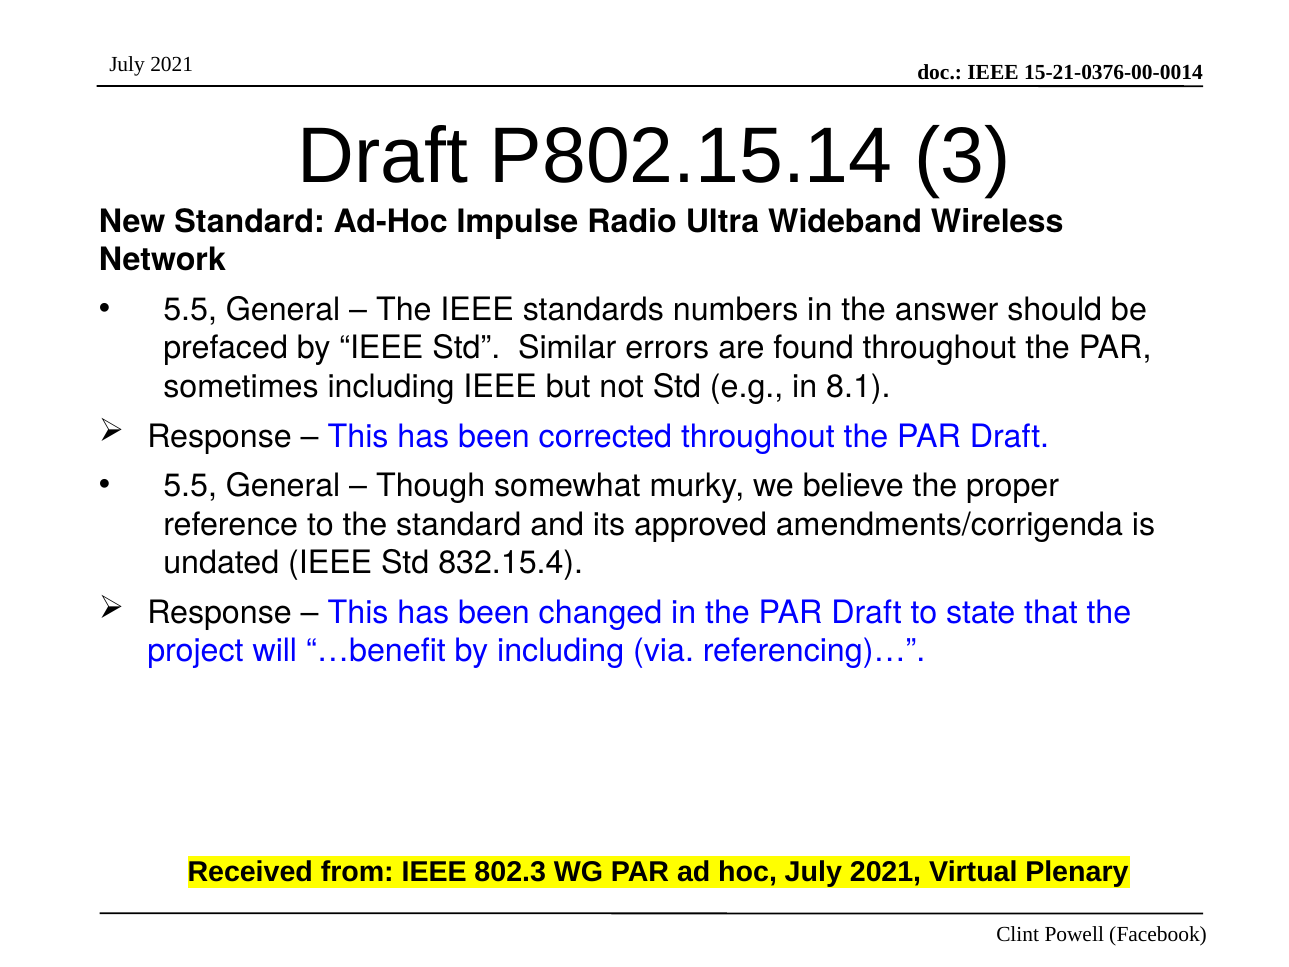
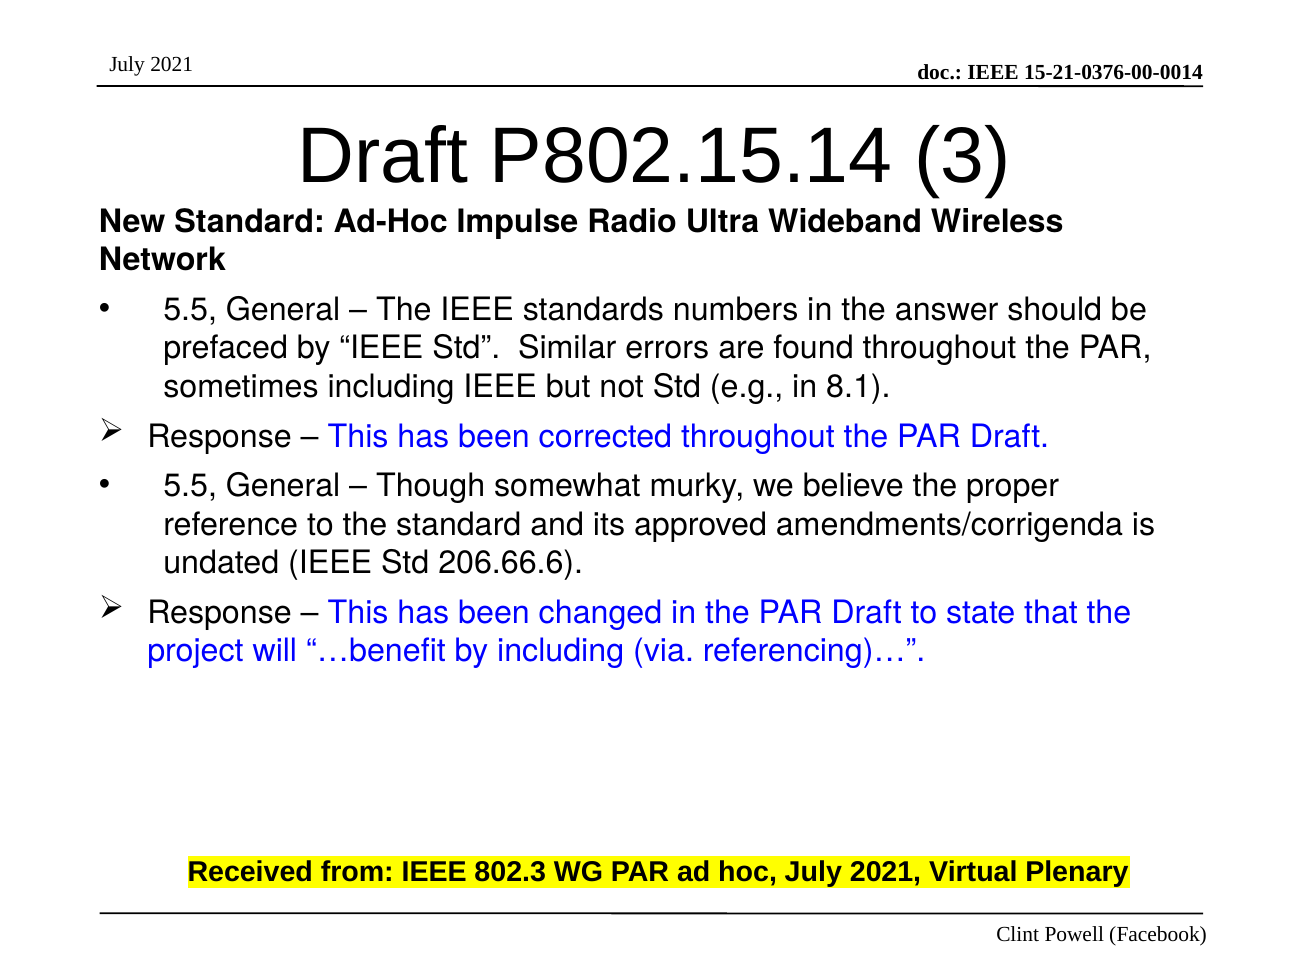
832.15.4: 832.15.4 -> 206.66.6
